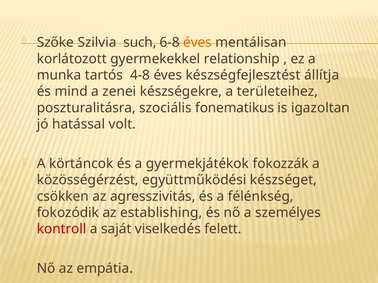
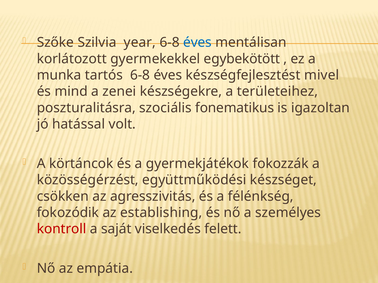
such: such -> year
éves at (197, 43) colour: orange -> blue
relationship: relationship -> egybekötött
tartós 4-8: 4-8 -> 6-8
állítja: állítja -> mivel
